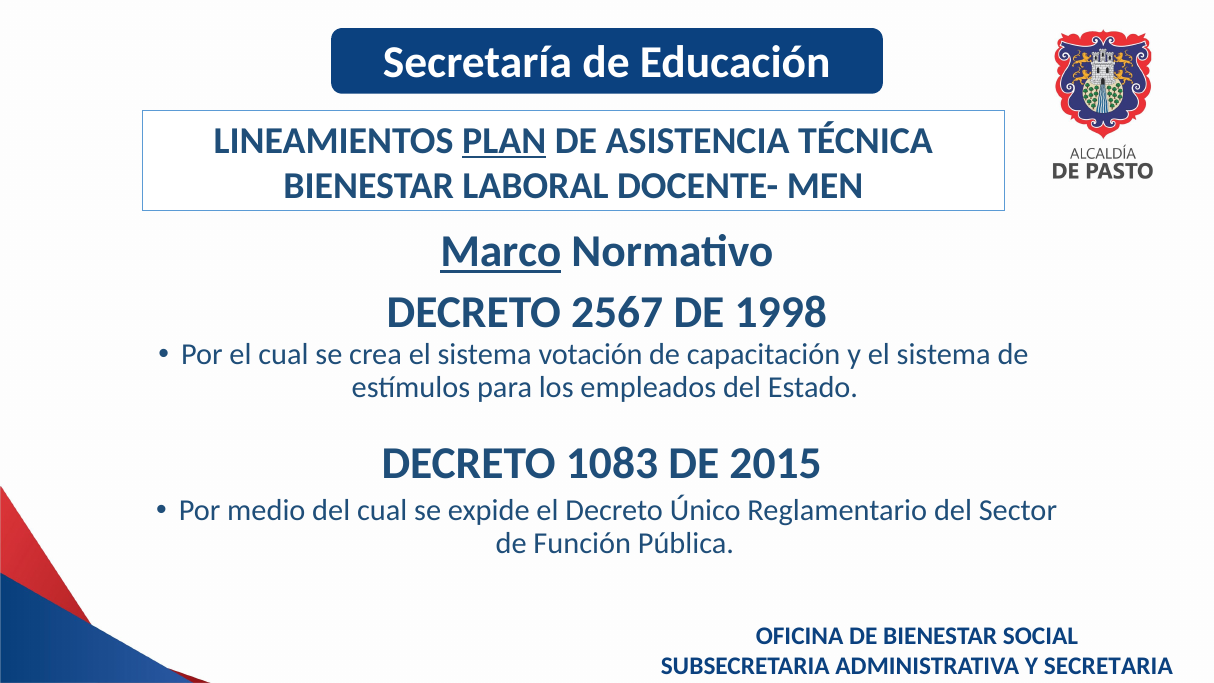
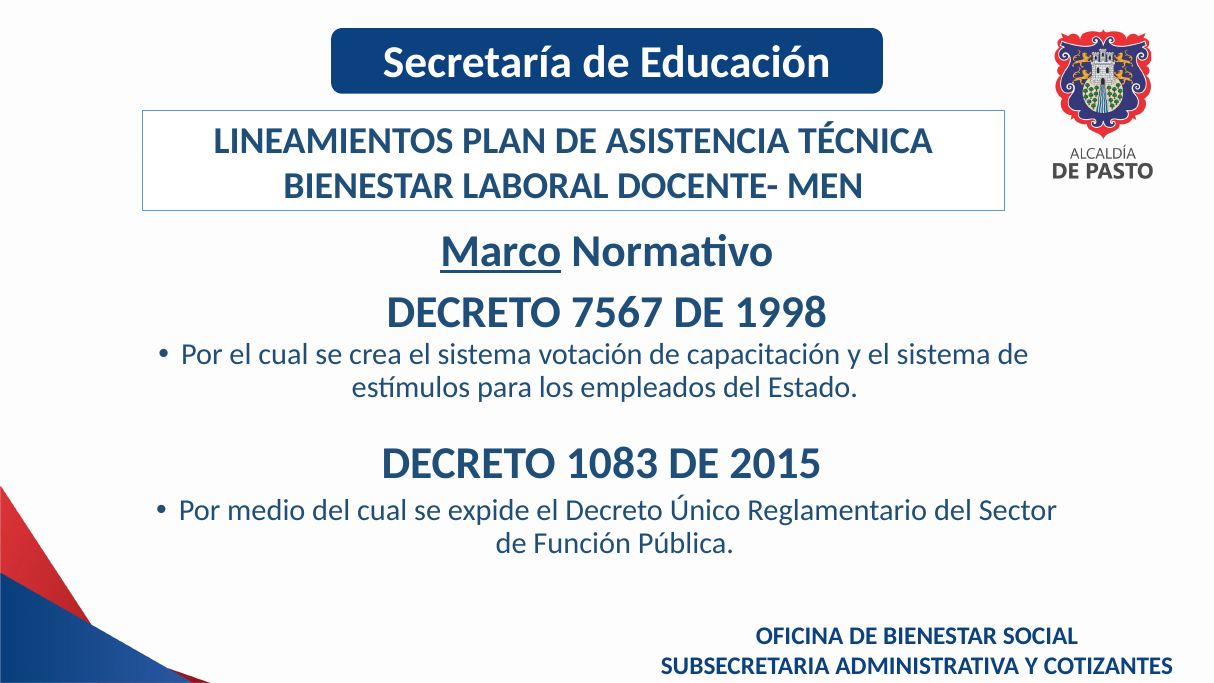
PLAN underline: present -> none
2567: 2567 -> 7567
SECRETARIA: SECRETARIA -> COTIZANTES
